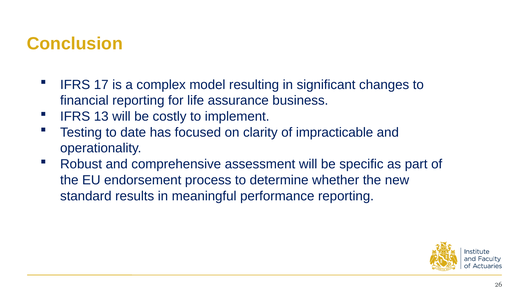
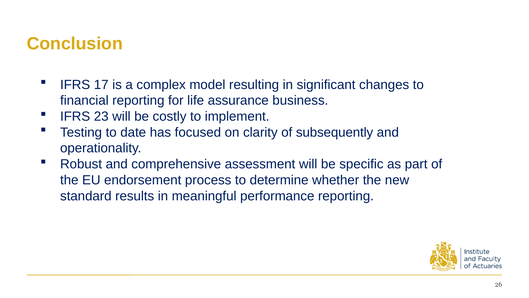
13: 13 -> 23
impracticable: impracticable -> subsequently
